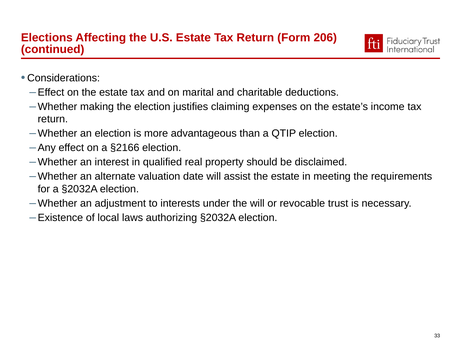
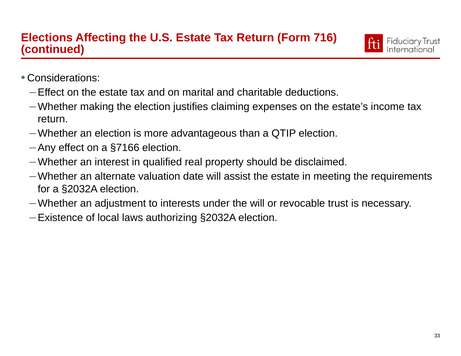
206: 206 -> 716
§2166: §2166 -> §7166
